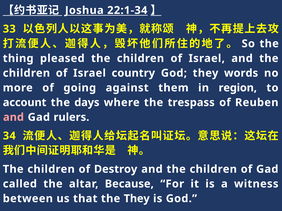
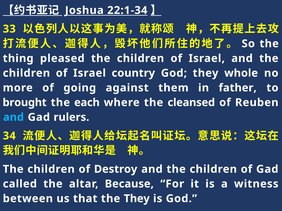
words: words -> whole
region: region -> father
account: account -> brought
days: days -> each
trespass: trespass -> cleansed
and at (13, 117) colour: pink -> light blue
